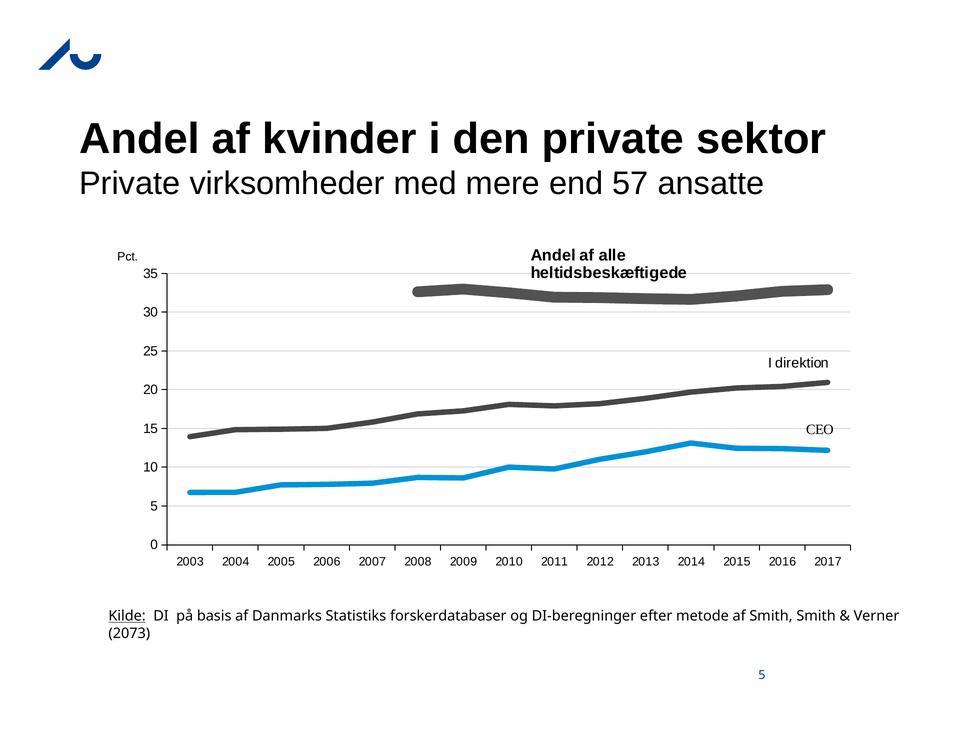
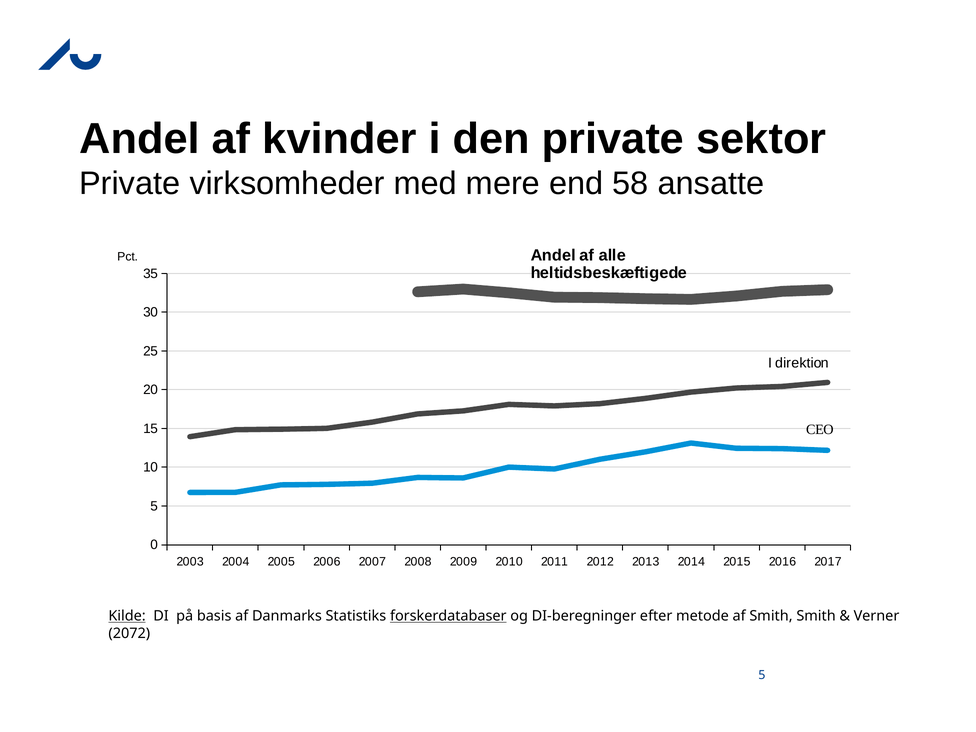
57: 57 -> 58
forskerdatabaser underline: none -> present
2073: 2073 -> 2072
